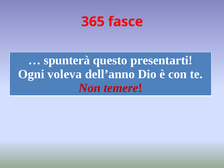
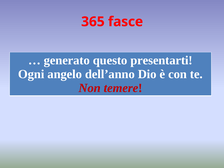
spunterà: spunterà -> generato
voleva: voleva -> angelo
